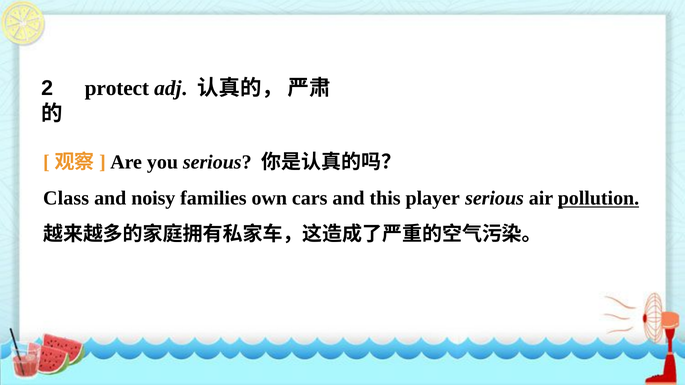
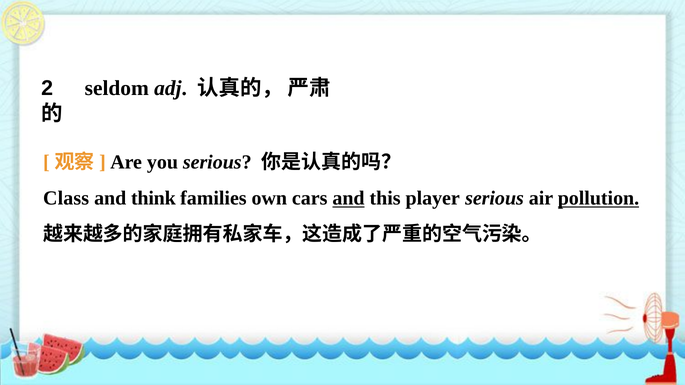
protect: protect -> seldom
noisy: noisy -> think
and at (349, 198) underline: none -> present
